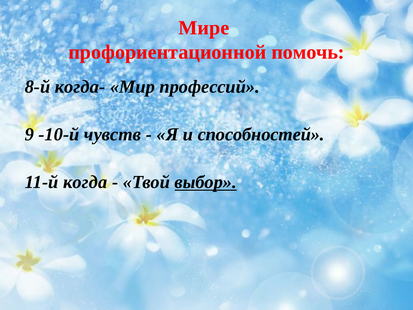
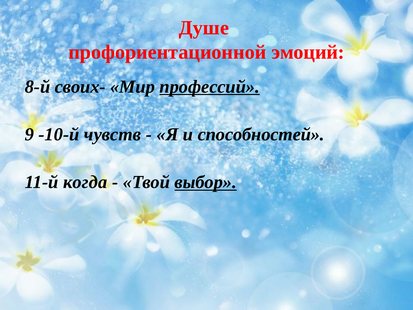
Мире: Мире -> Душе
помочь: помочь -> эмоций
когда-: когда- -> своих-
профессий underline: none -> present
